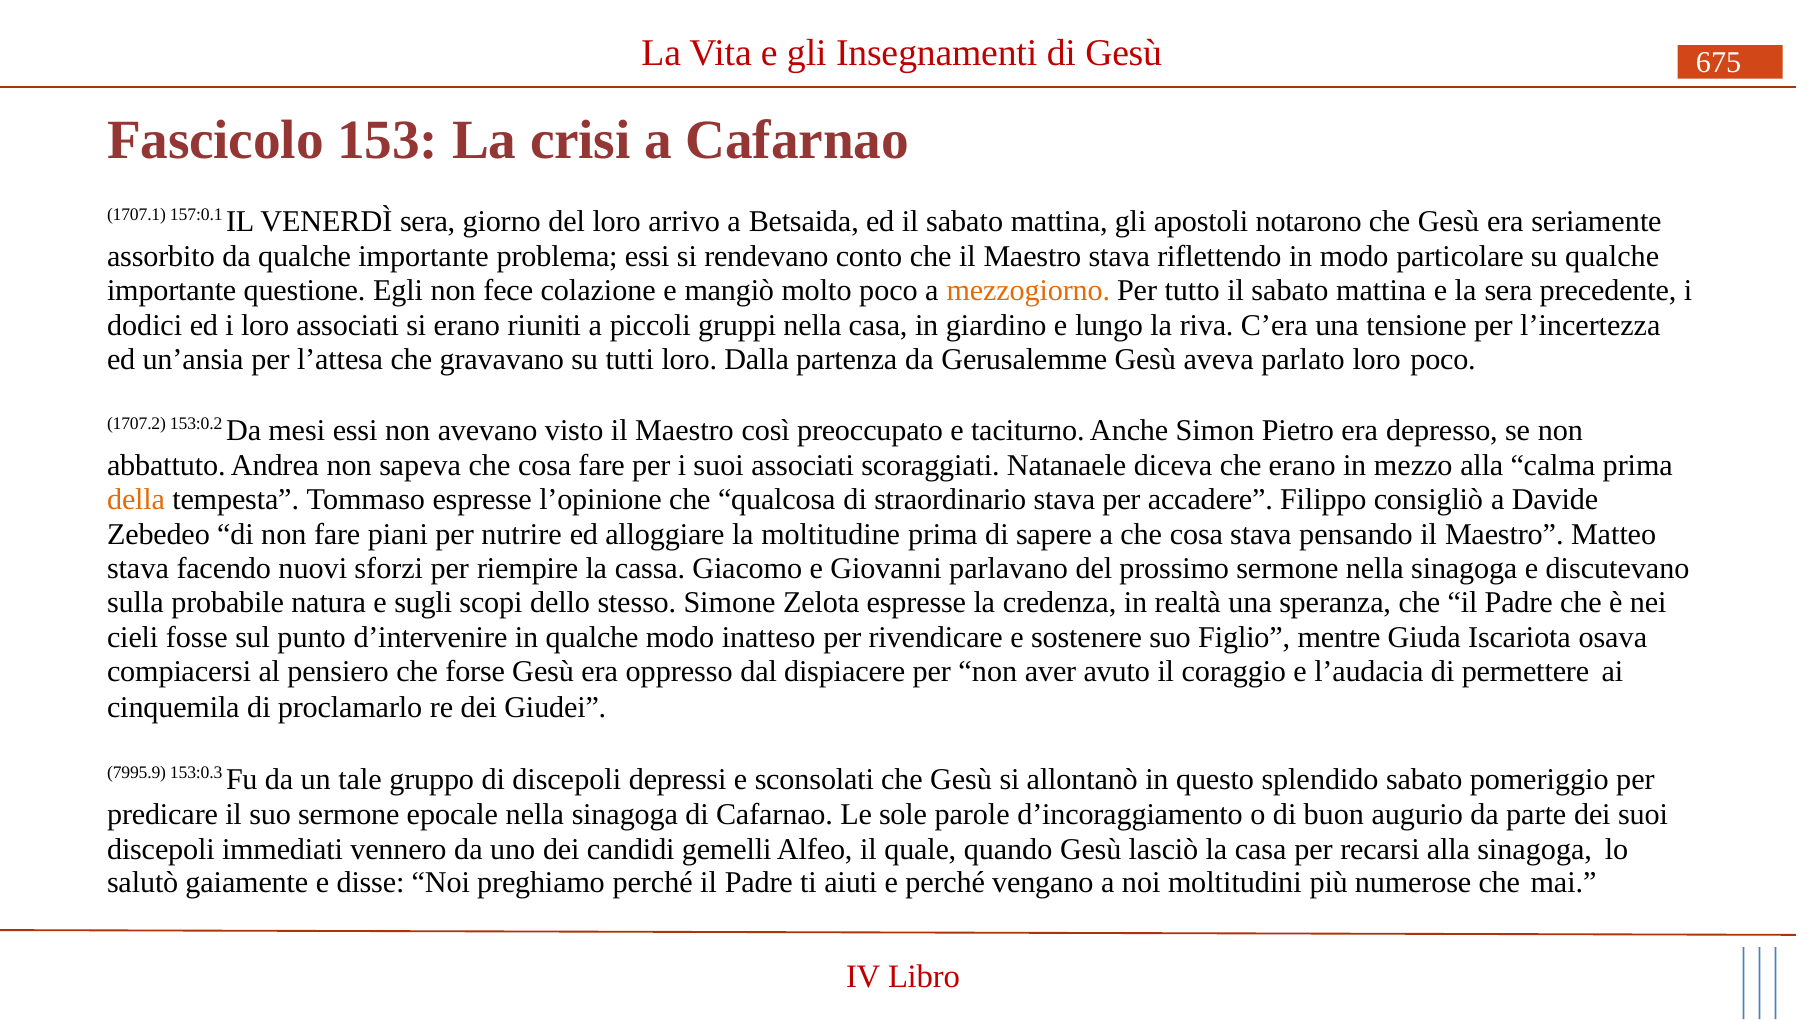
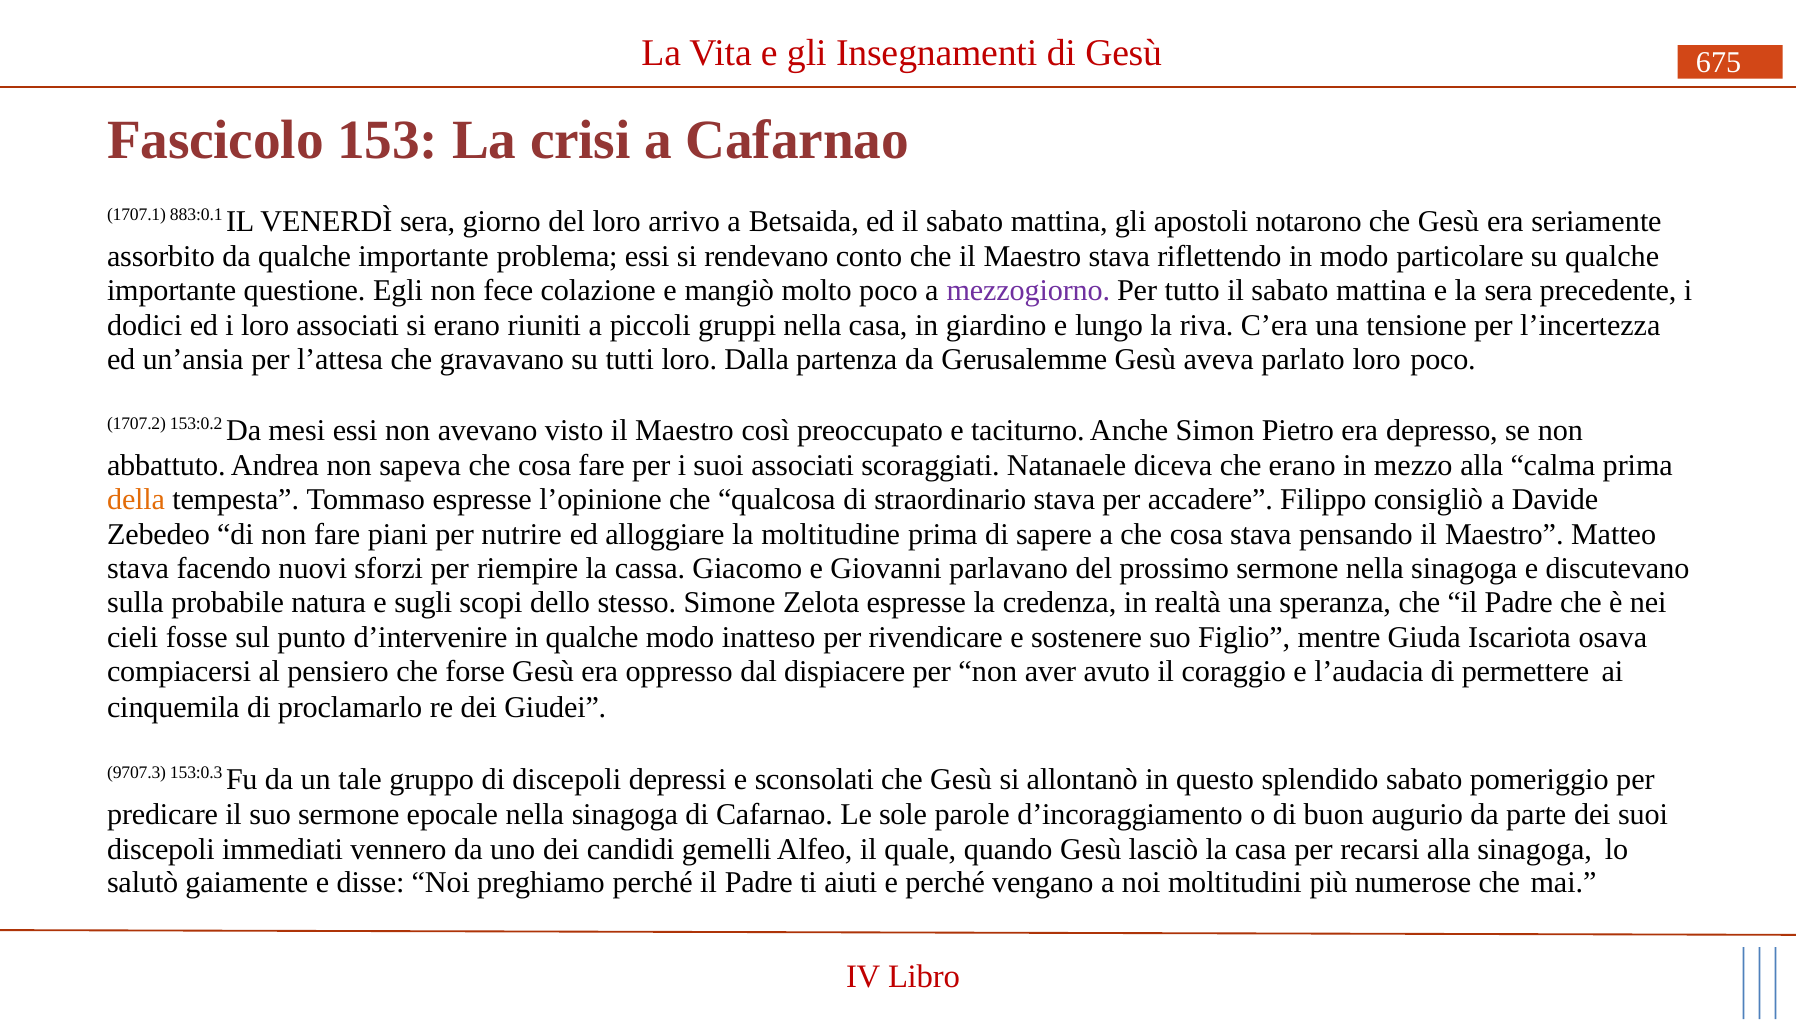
157:0.1: 157:0.1 -> 883:0.1
mezzogiorno colour: orange -> purple
7995.9: 7995.9 -> 9707.3
